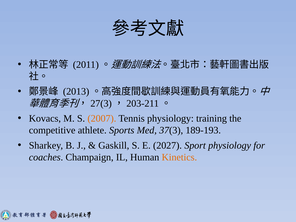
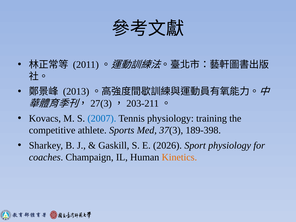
2007 colour: orange -> blue
189-193: 189-193 -> 189-398
2027: 2027 -> 2026
